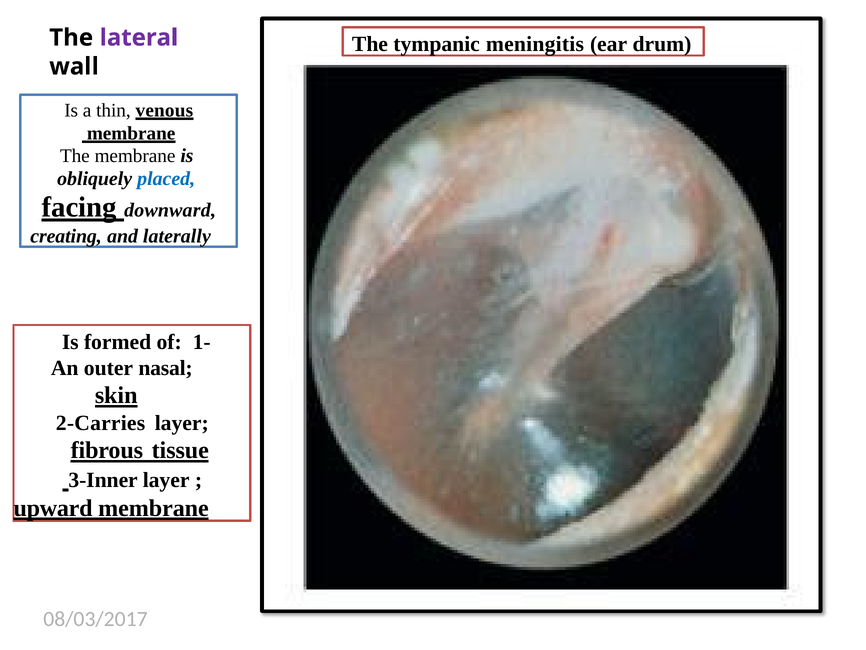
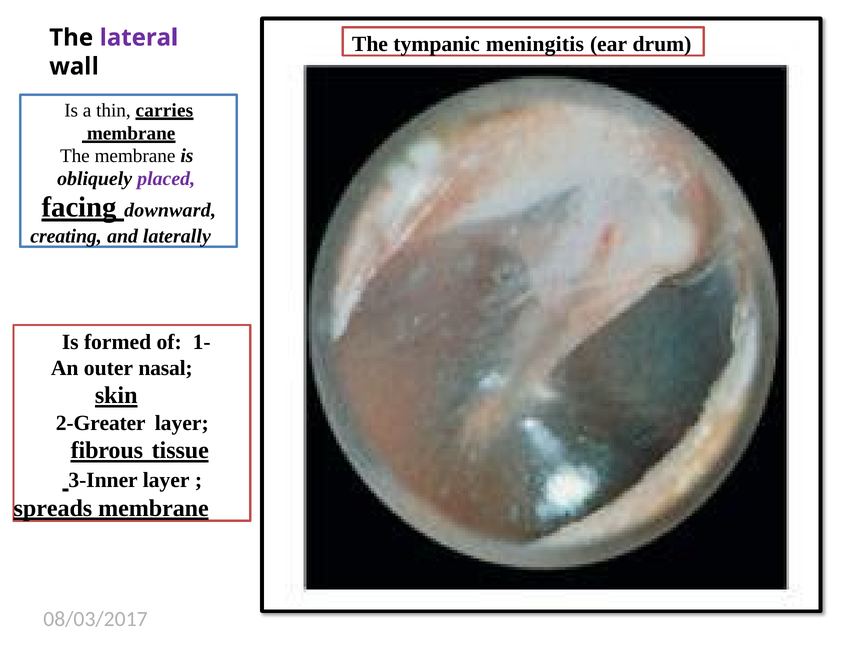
venous: venous -> carries
placed colour: blue -> purple
2-Carries: 2-Carries -> 2-Greater
upward: upward -> spreads
